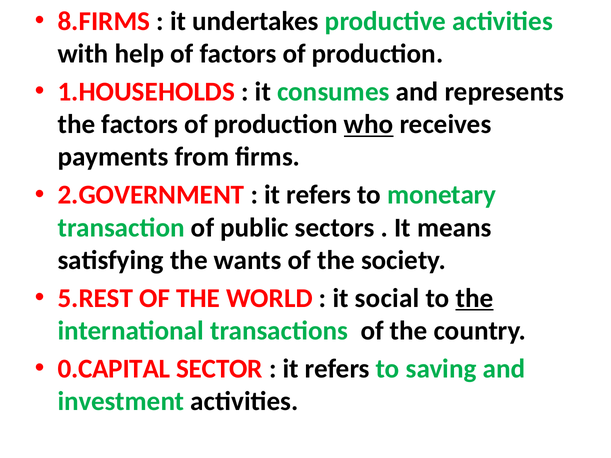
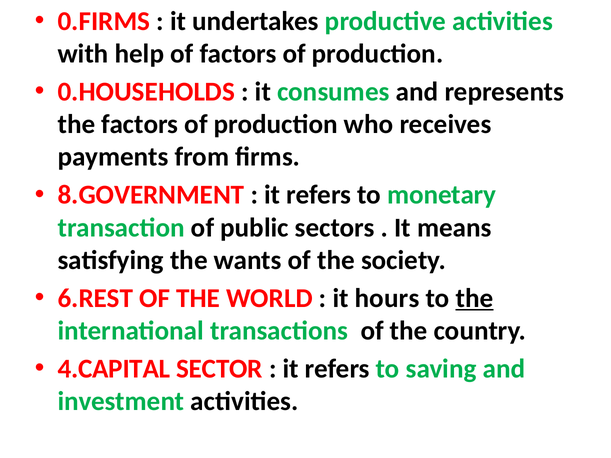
8.FIRMS: 8.FIRMS -> 0.FIRMS
1.HOUSEHOLDS: 1.HOUSEHOLDS -> 0.HOUSEHOLDS
who underline: present -> none
2.GOVERNMENT: 2.GOVERNMENT -> 8.GOVERNMENT
5.REST: 5.REST -> 6.REST
social: social -> hours
0.CAPITAL: 0.CAPITAL -> 4.CAPITAL
